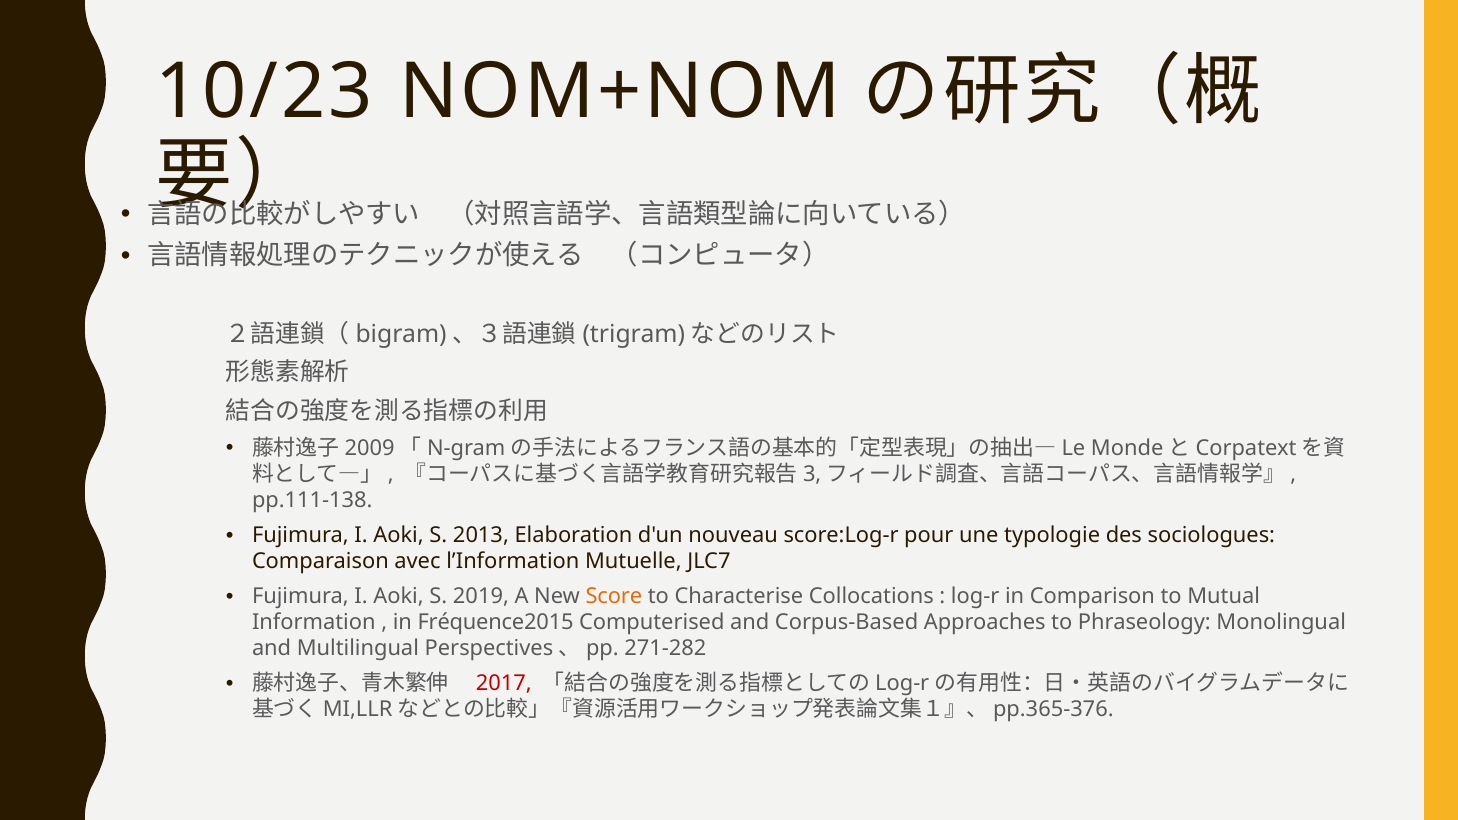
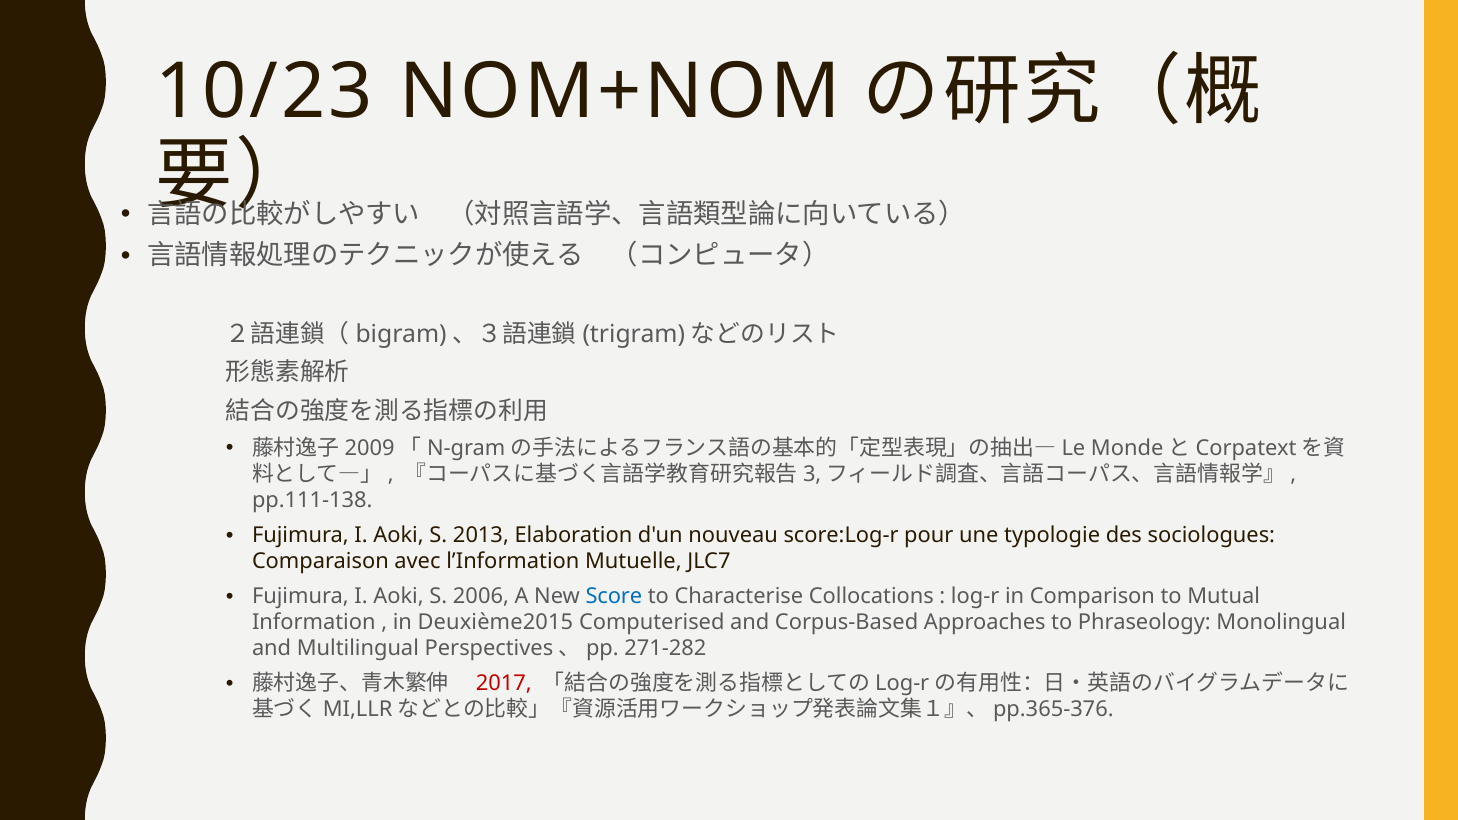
2019: 2019 -> 2006
Score colour: orange -> blue
Fréquence2015: Fréquence2015 -> Deuxième2015
